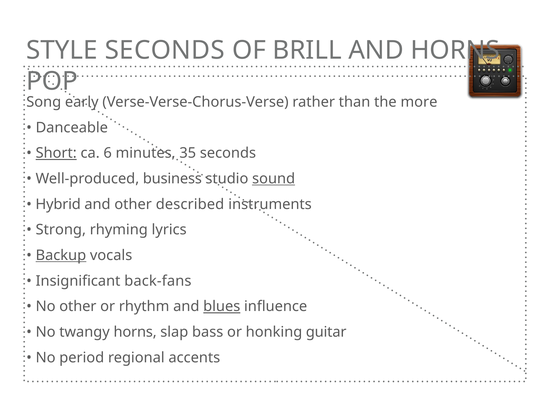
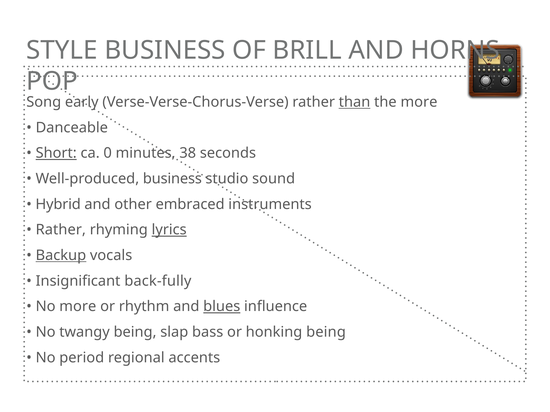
STYLE SECONDS: SECONDS -> BUSINESS
than underline: none -> present
6: 6 -> 0
35: 35 -> 38
sound underline: present -> none
described: described -> embraced
Strong at (61, 230): Strong -> Rather
lyrics underline: none -> present
back-fans: back-fans -> back-fully
No other: other -> more
twangy horns: horns -> being
honking guitar: guitar -> being
